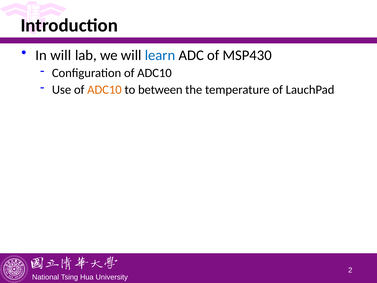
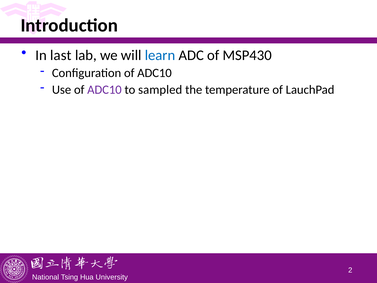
In will: will -> last
ADC10 at (104, 90) colour: orange -> purple
between: between -> sampled
